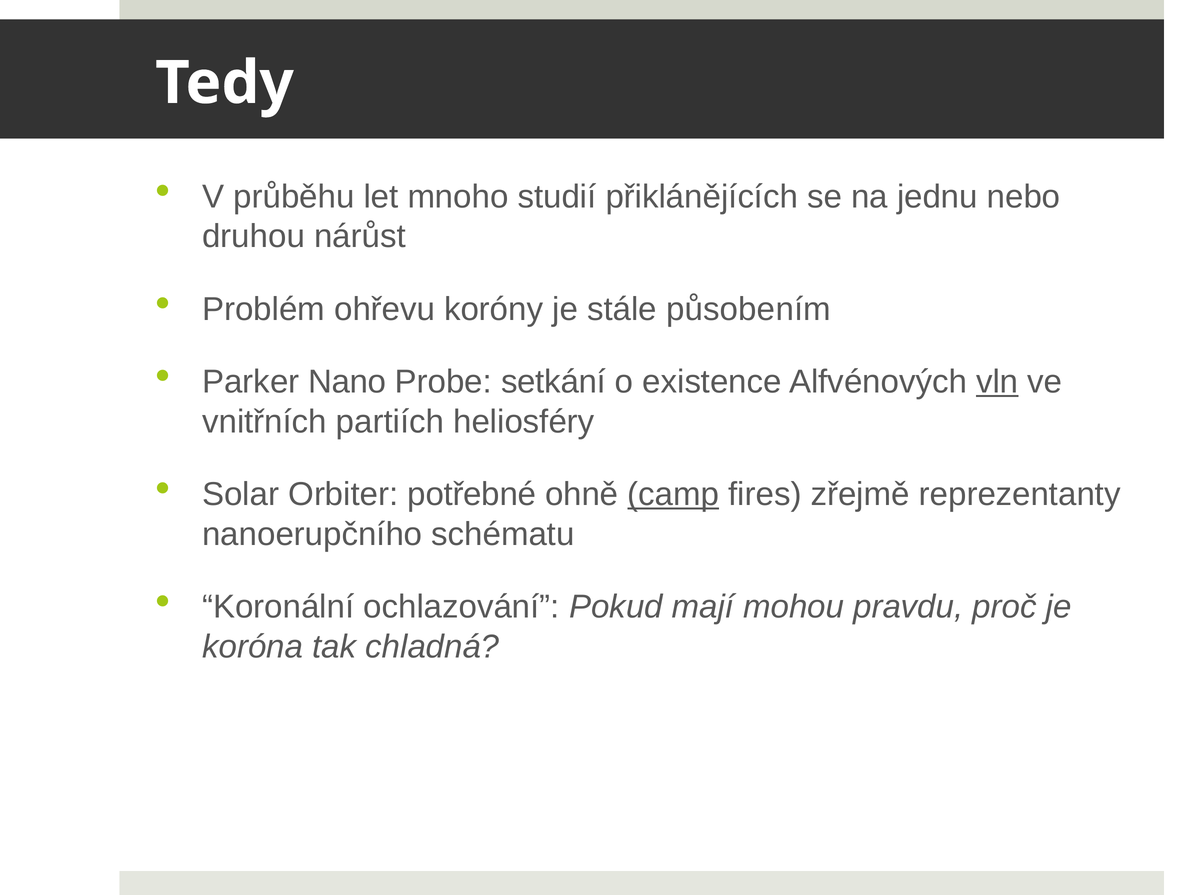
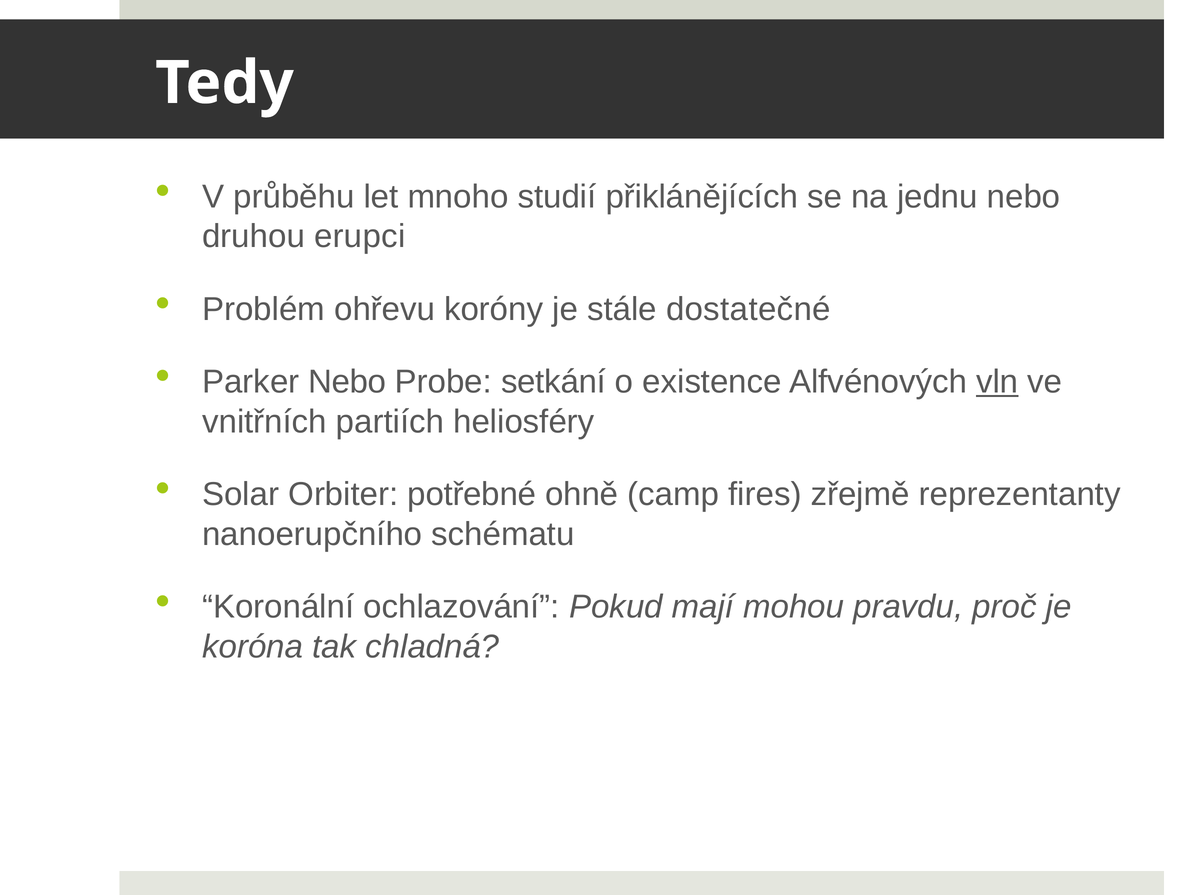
nárůst: nárůst -> erupci
působením: působením -> dostatečné
Parker Nano: Nano -> Nebo
camp underline: present -> none
